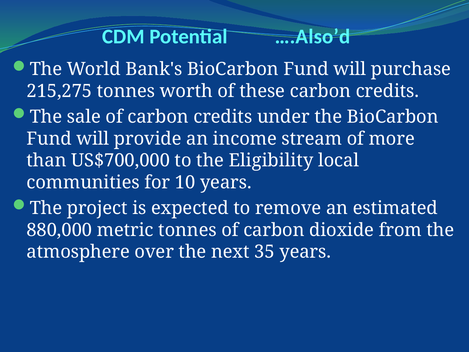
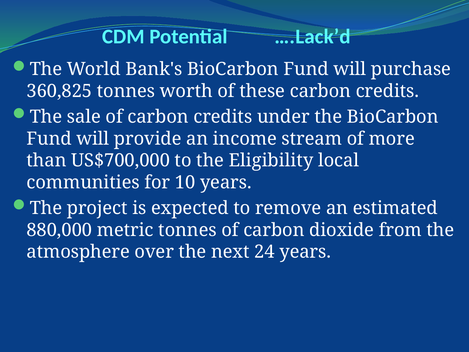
….Also’d: ….Also’d -> ….Lack’d
215,275: 215,275 -> 360,825
35: 35 -> 24
